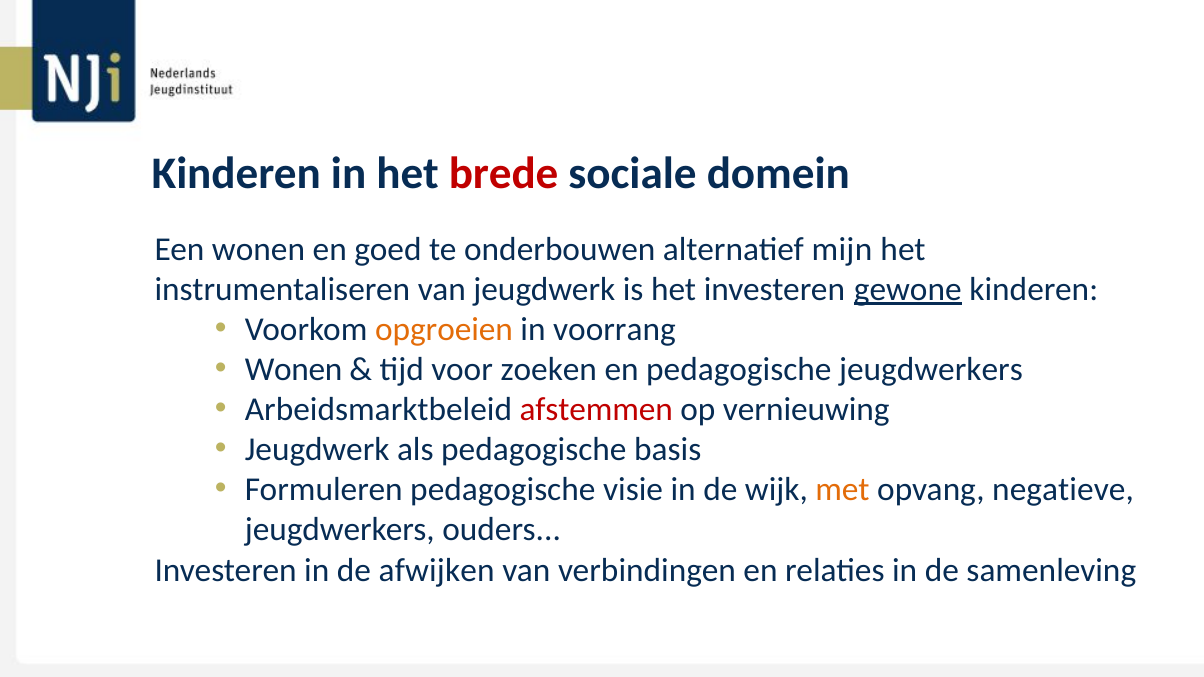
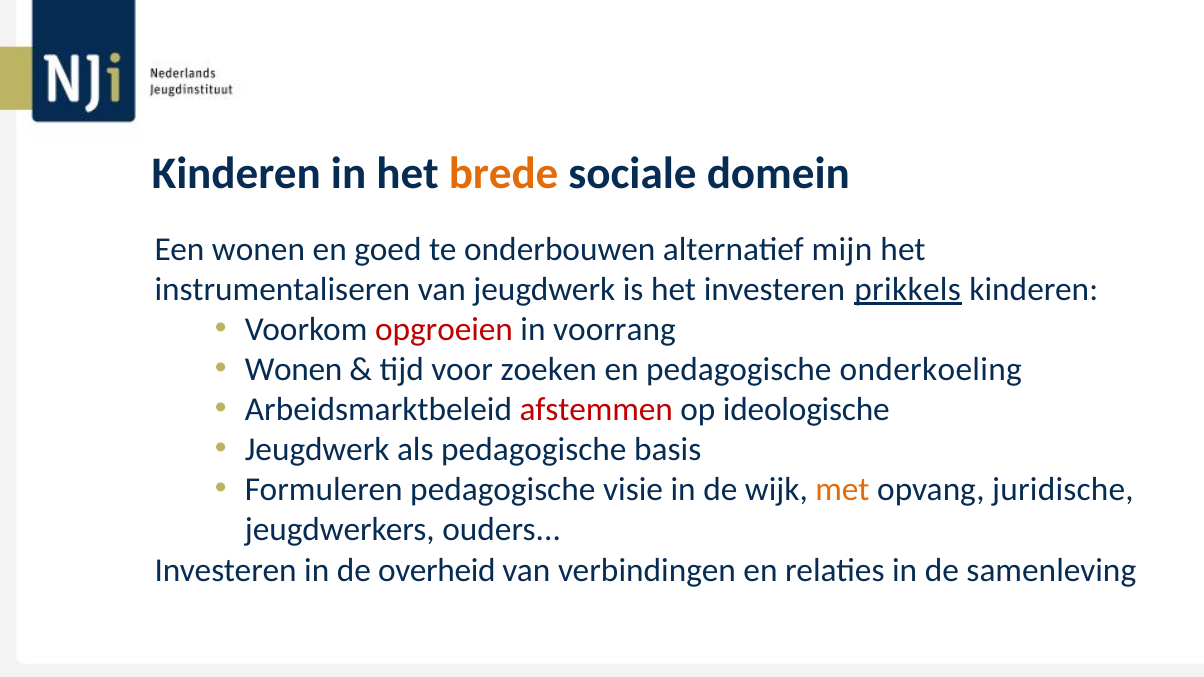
brede colour: red -> orange
gewone: gewone -> prikkels
opgroeien colour: orange -> red
pedagogische jeugdwerkers: jeugdwerkers -> onderkoeling
vernieuwing: vernieuwing -> ideologische
negatieve: negatieve -> juridische
afwijken: afwijken -> overheid
